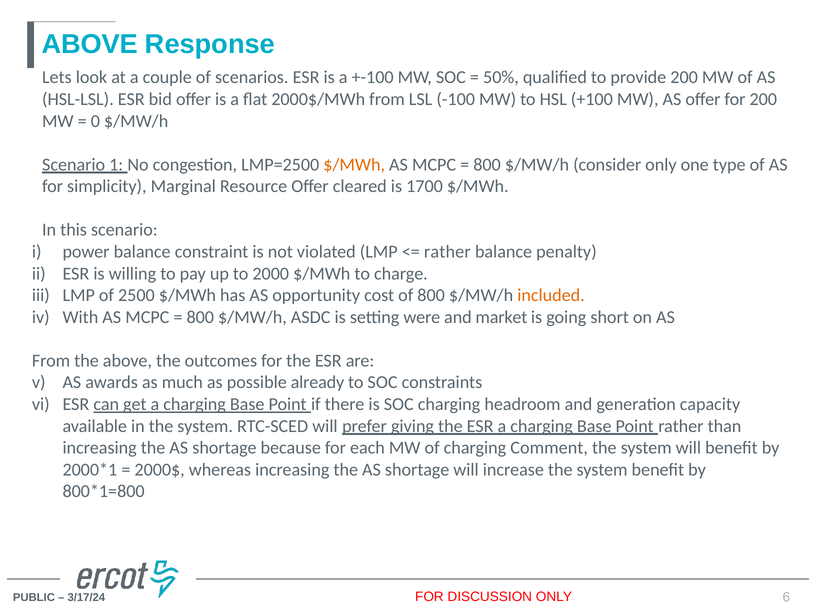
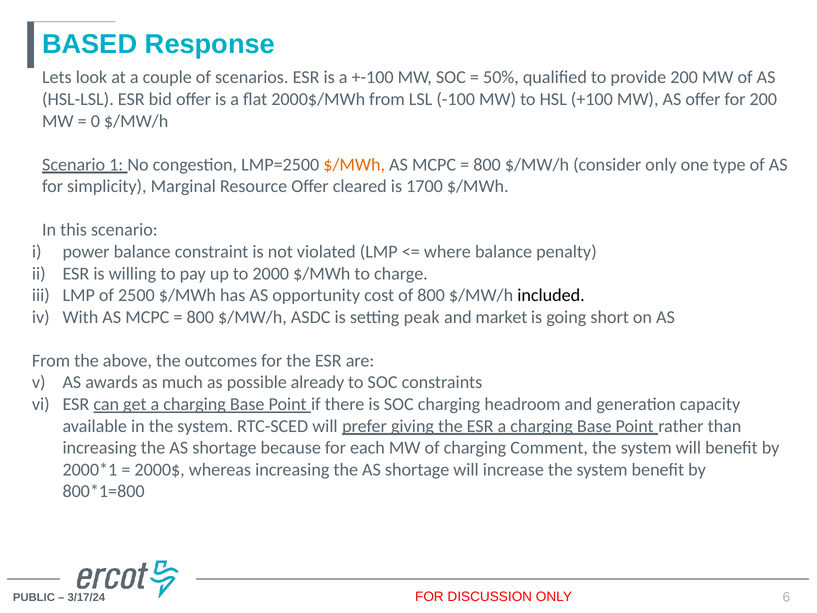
ABOVE at (90, 44): ABOVE -> BASED
rather at (447, 252): rather -> where
included colour: orange -> black
were: were -> peak
